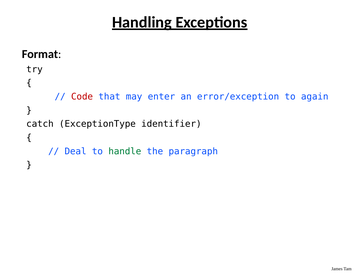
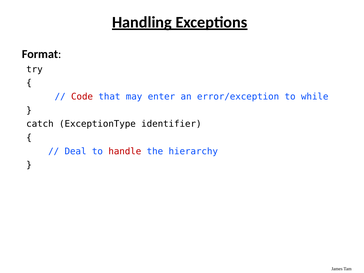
again: again -> while
handle colour: green -> red
paragraph: paragraph -> hierarchy
